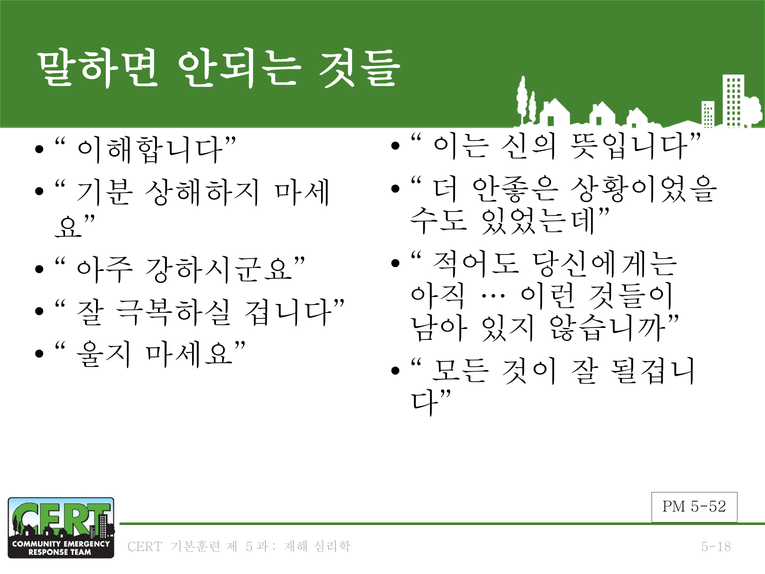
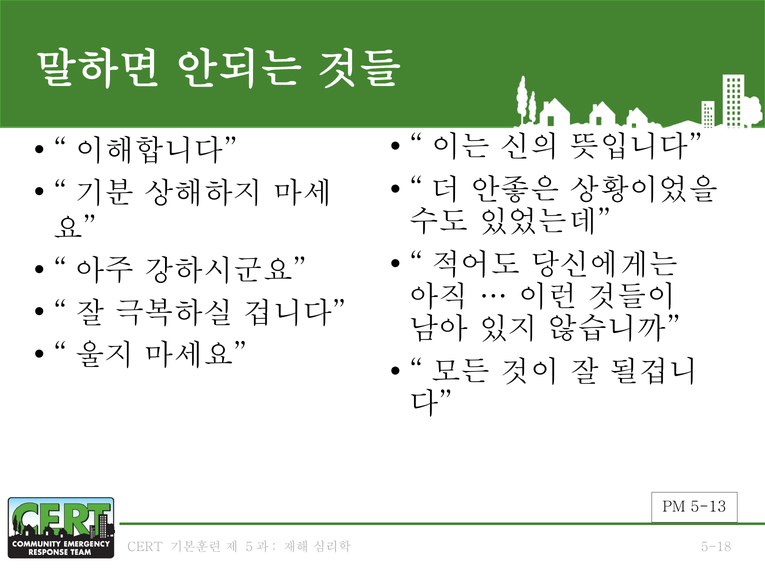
5-52: 5-52 -> 5-13
